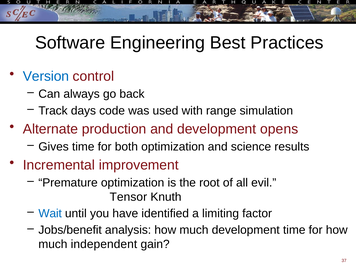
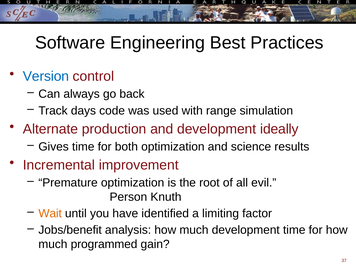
opens: opens -> ideally
Tensor: Tensor -> Person
Wait colour: blue -> orange
independent: independent -> programmed
